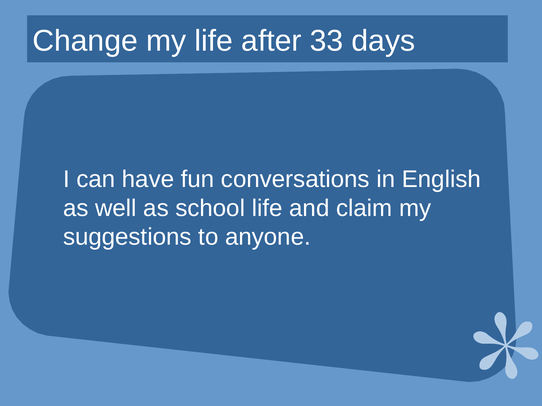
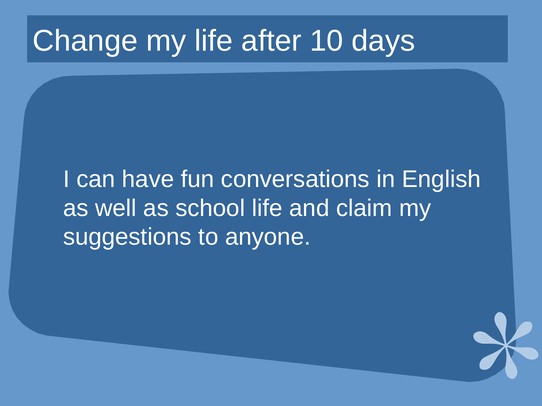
33: 33 -> 10
